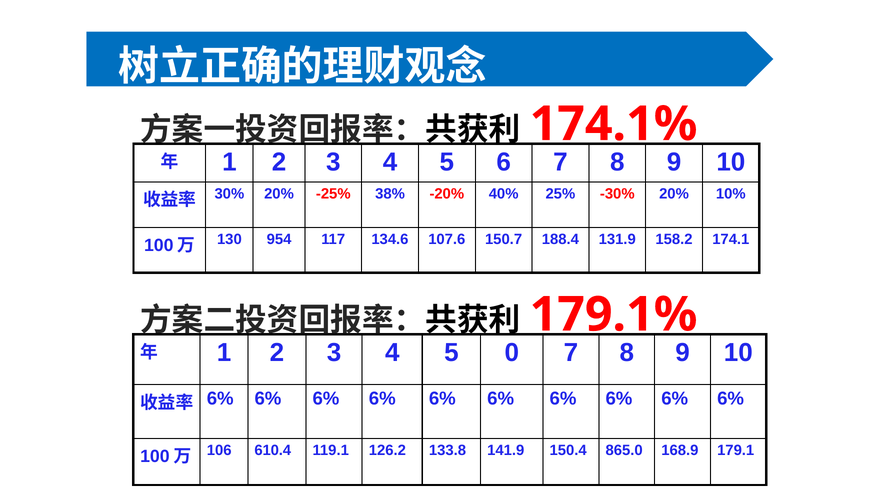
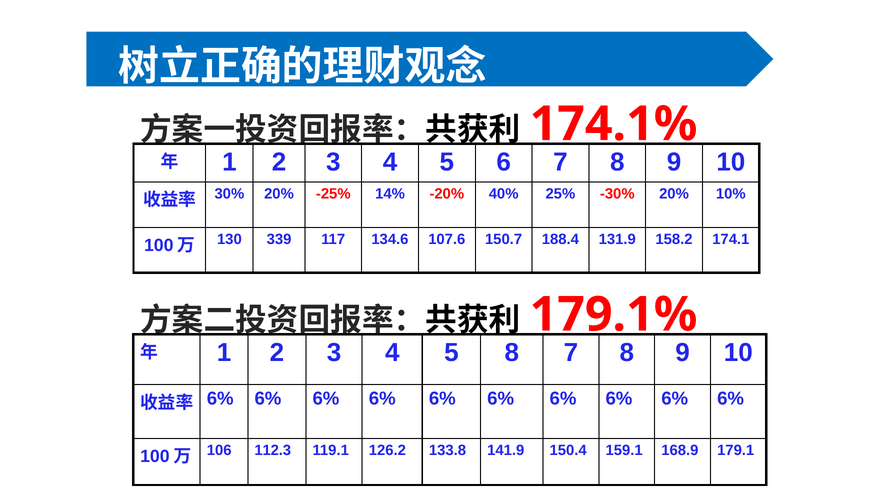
38%: 38% -> 14%
954: 954 -> 339
5 0: 0 -> 8
610.4: 610.4 -> 112.3
865.0: 865.0 -> 159.1
